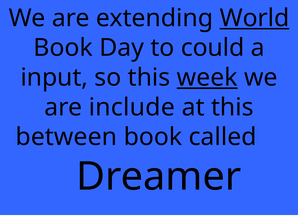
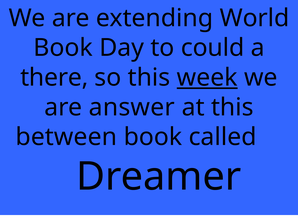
World underline: present -> none
input: input -> there
include: include -> answer
